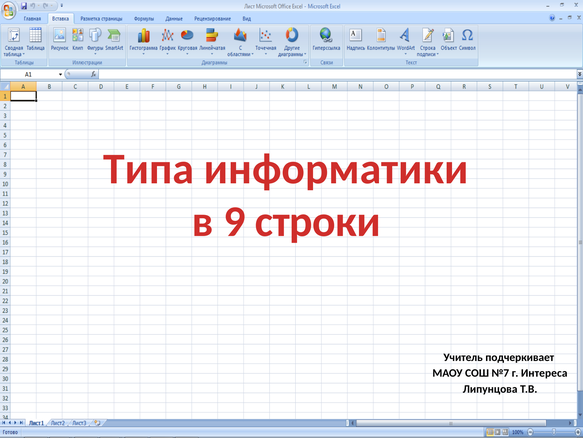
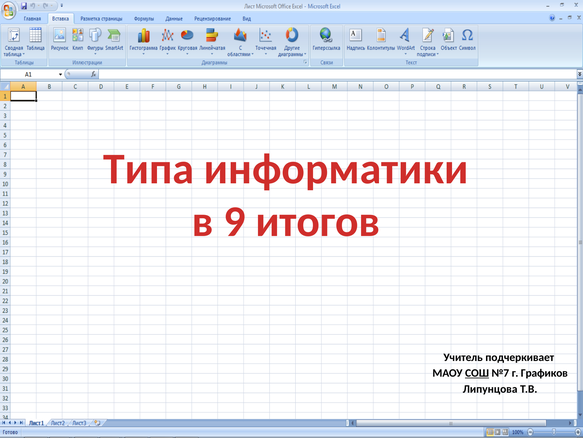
строки: строки -> итогов
СОШ underline: none -> present
Интереса: Интереса -> Графиков
